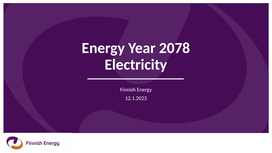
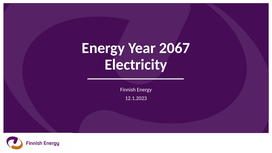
2078: 2078 -> 2067
